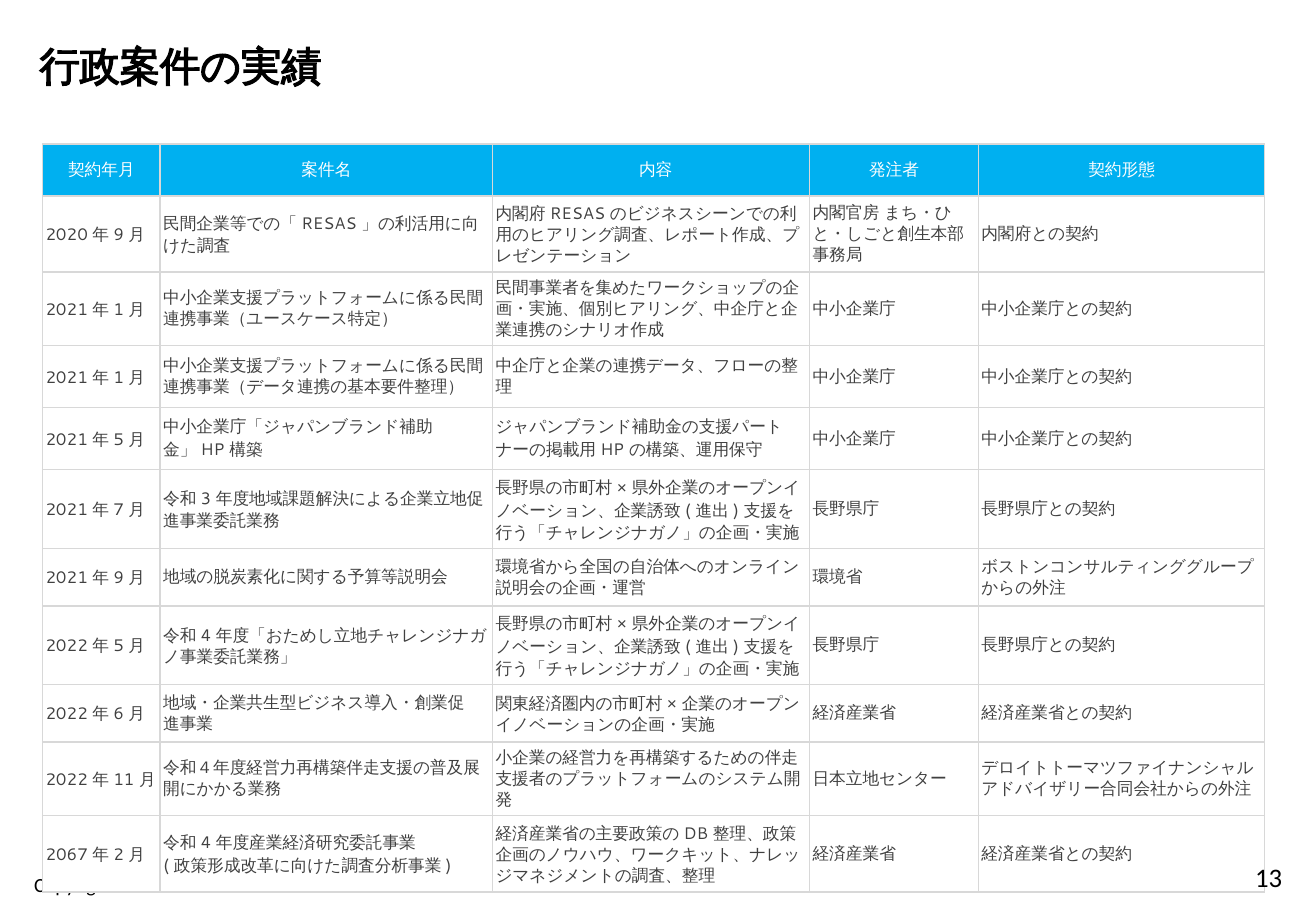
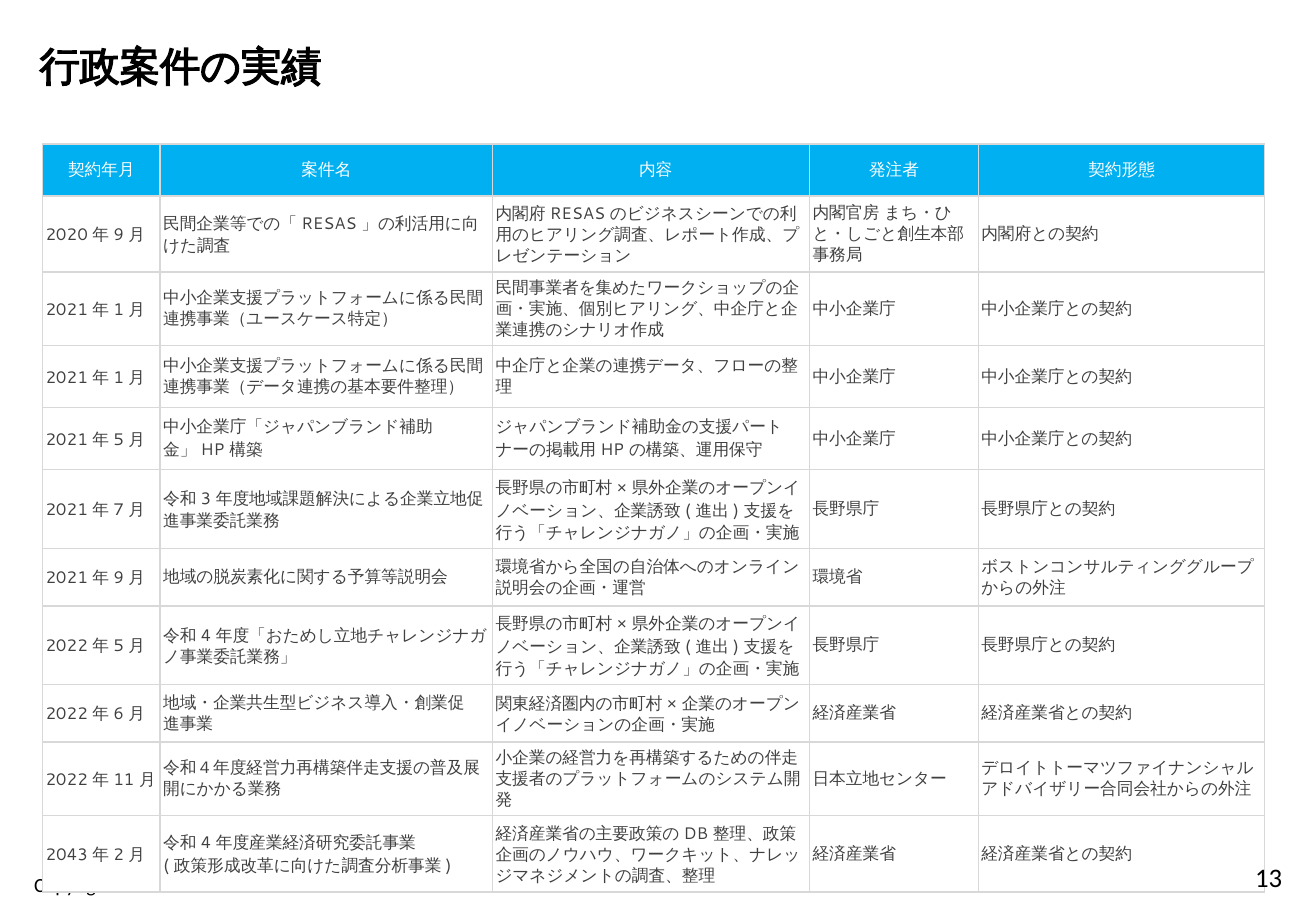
2067: 2067 -> 2043
